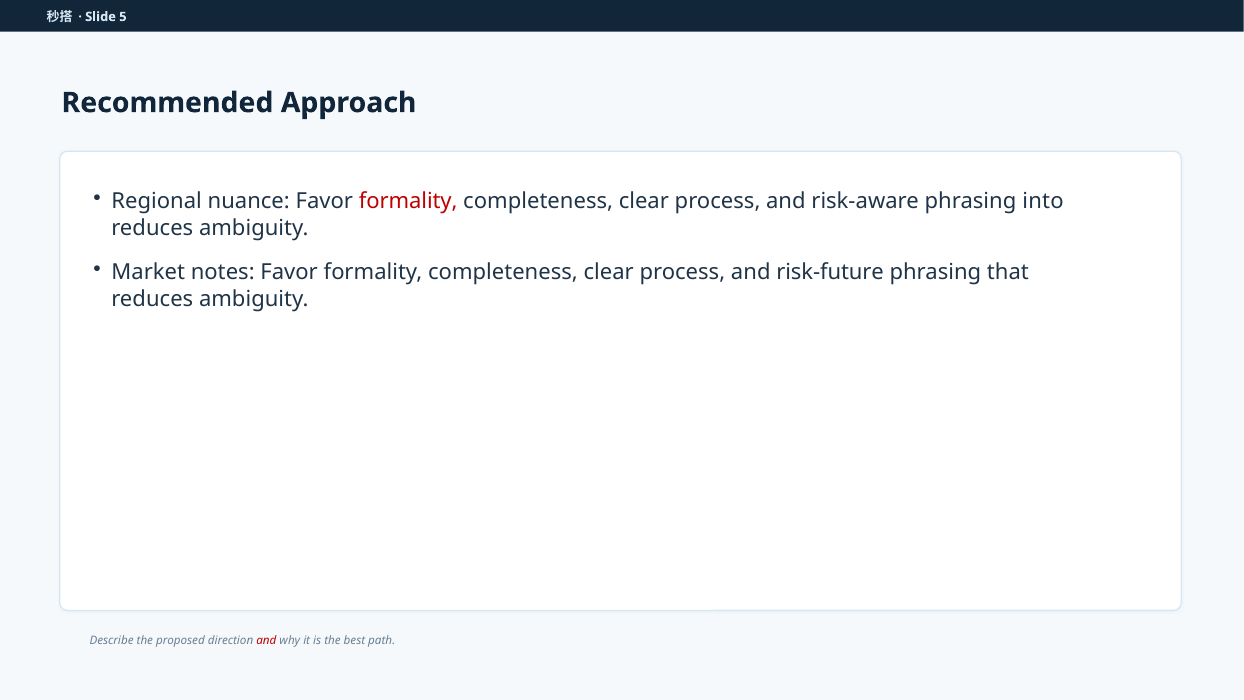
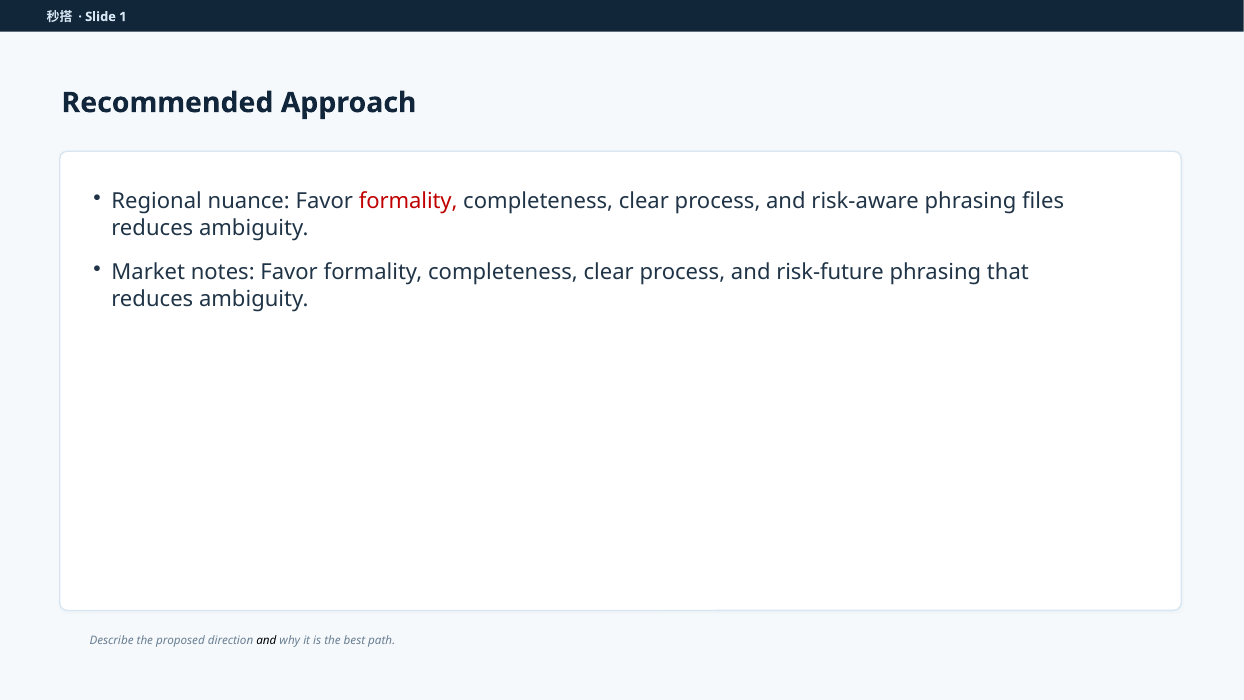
5: 5 -> 1
into: into -> files
and at (266, 641) colour: red -> black
